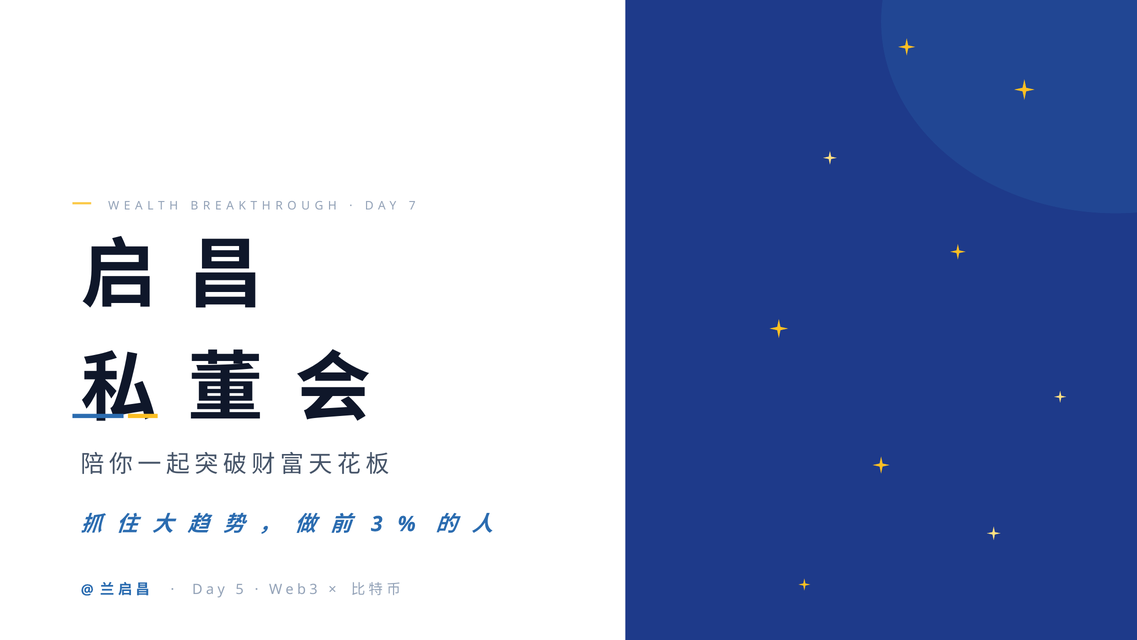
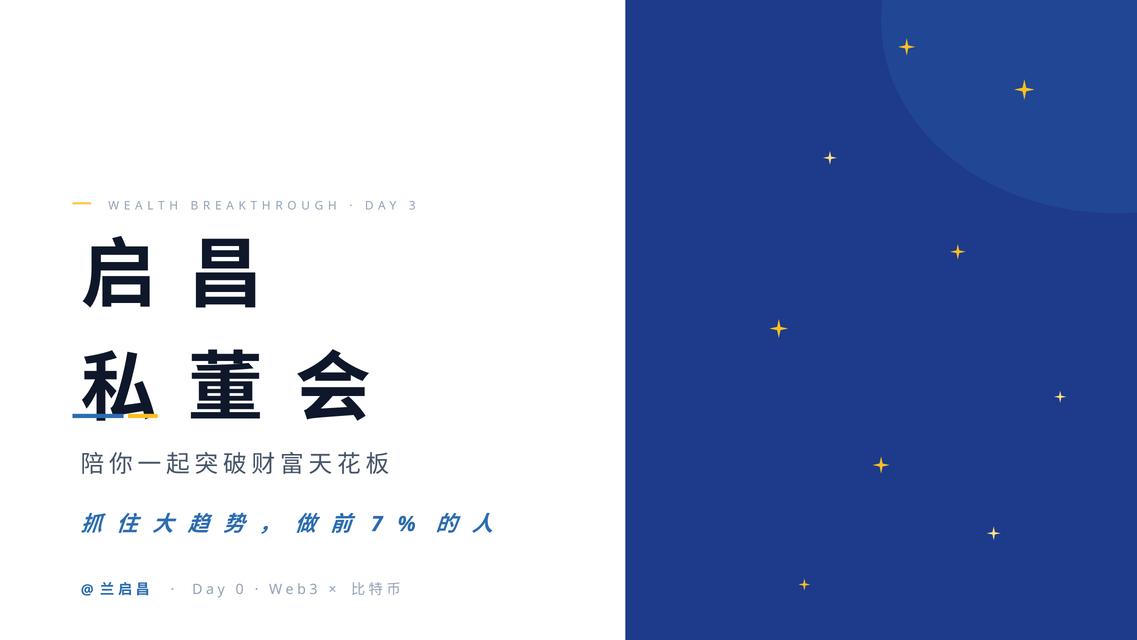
7: 7 -> 3
3: 3 -> 7
5: 5 -> 0
